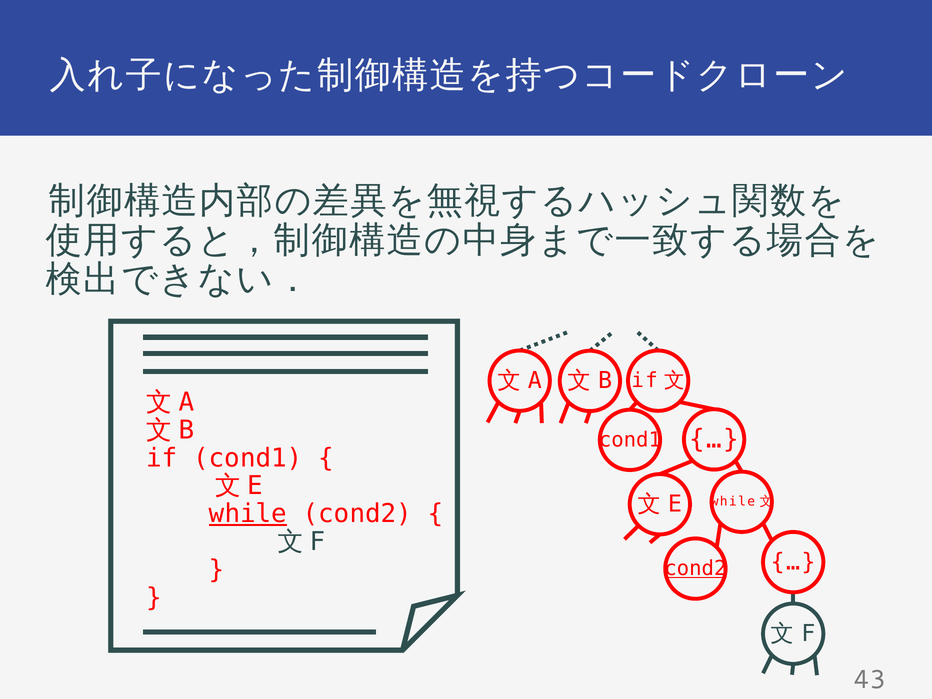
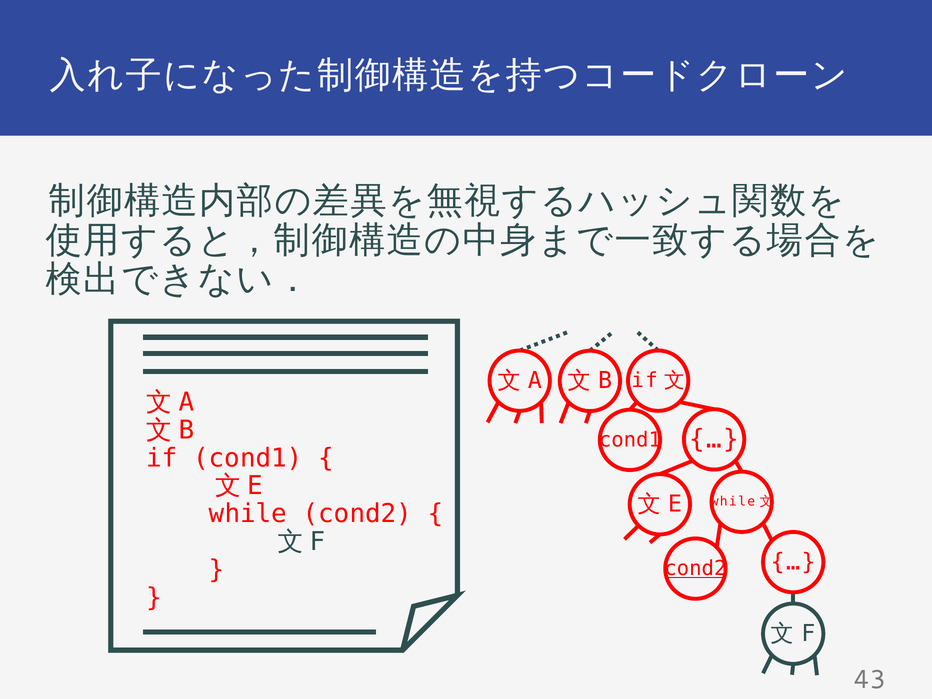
while at (248, 514) underline: present -> none
